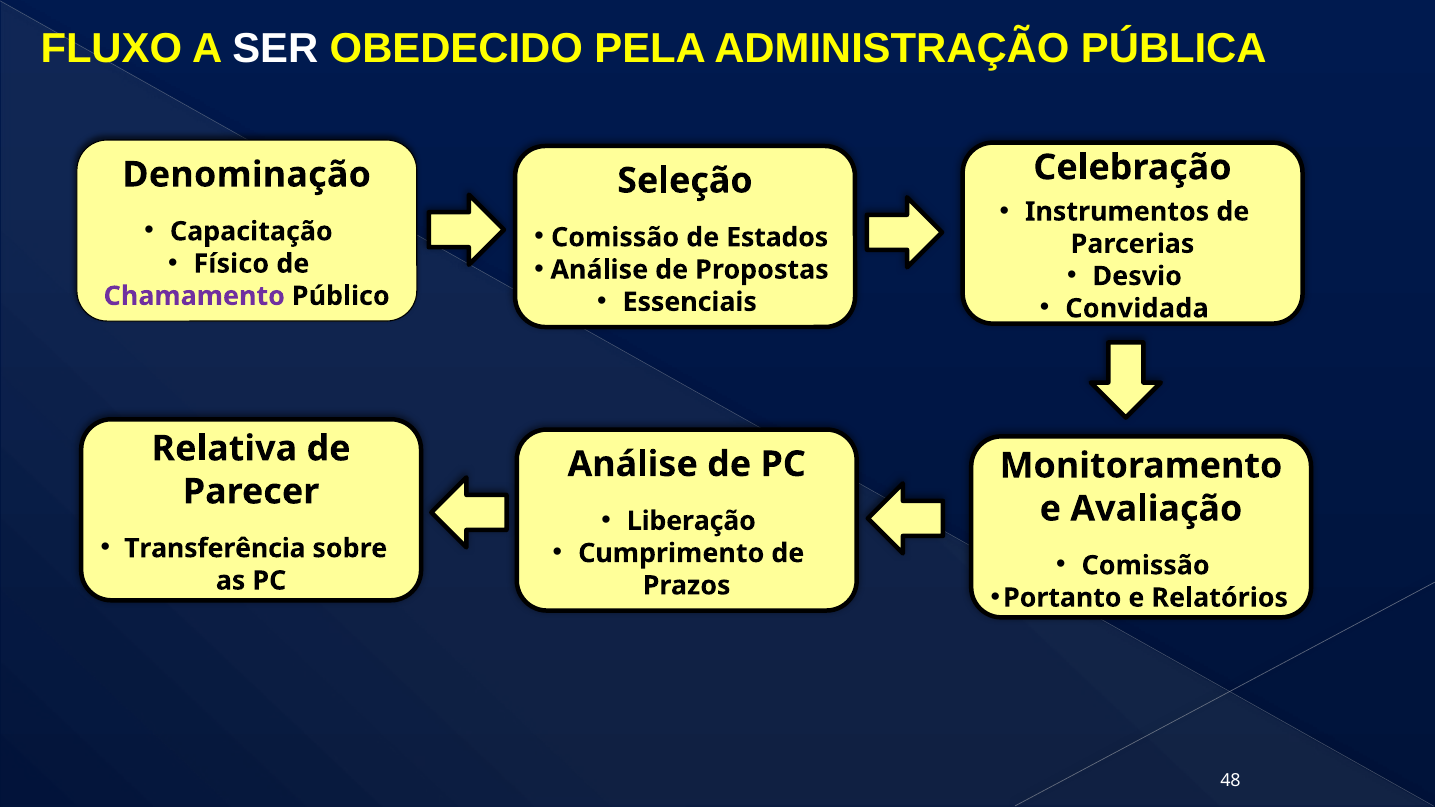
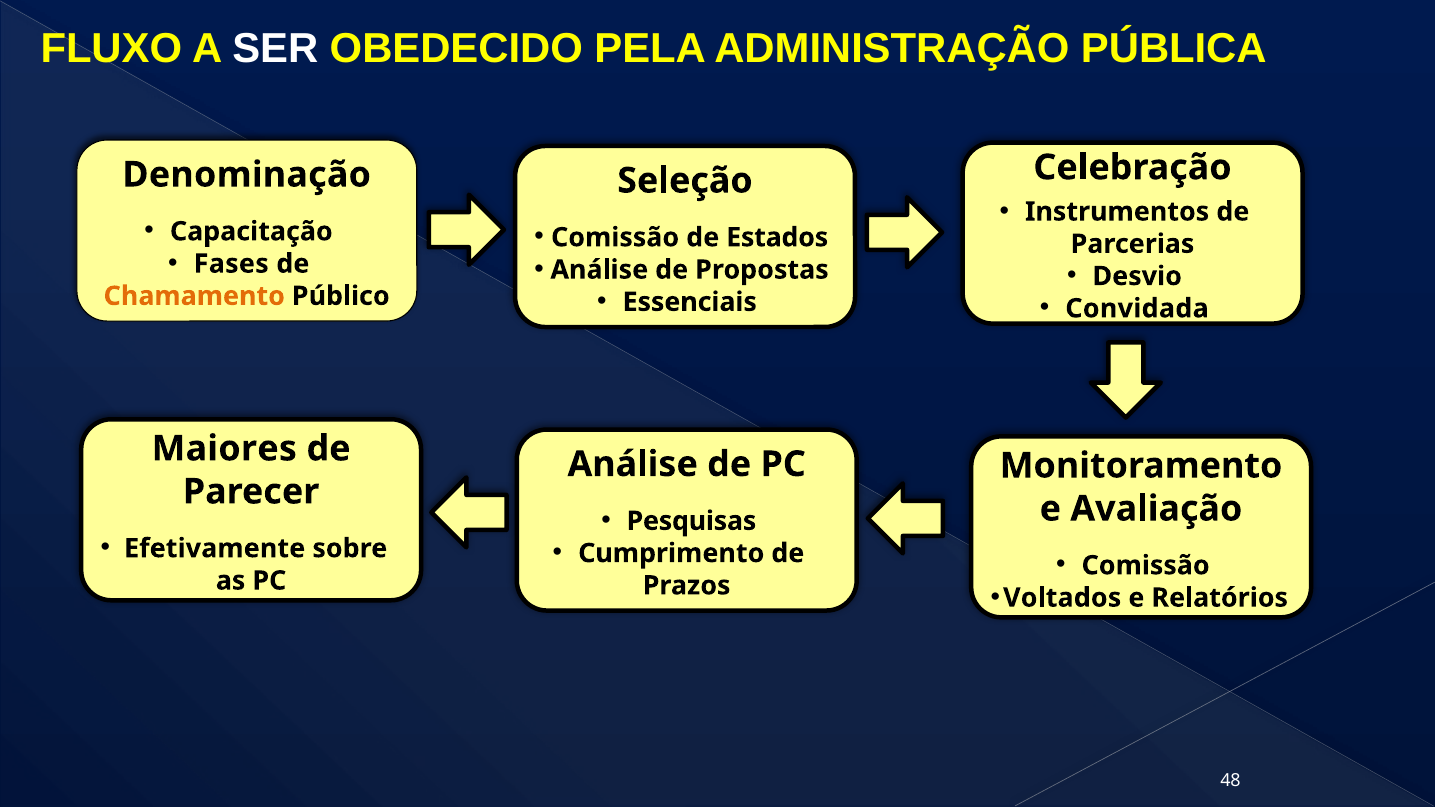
Físico: Físico -> Fases
Chamamento colour: purple -> orange
Relativa: Relativa -> Maiores
Liberação: Liberação -> Pesquisas
Transferência: Transferência -> Efetivamente
Portanto: Portanto -> Voltados
